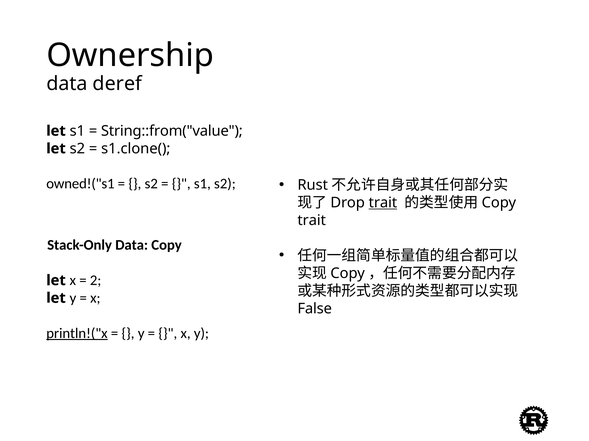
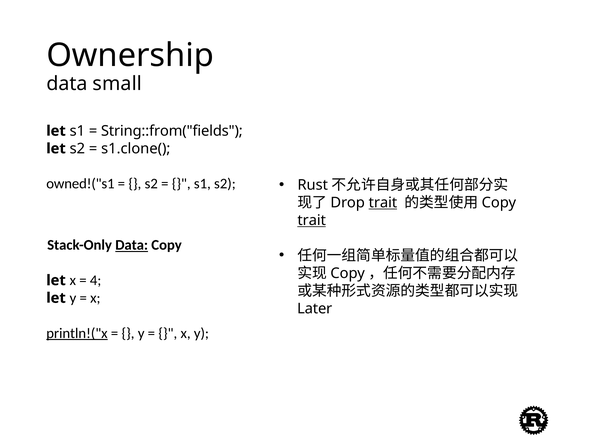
deref: deref -> small
String::from("value: String::from("value -> String::from("fields
trait at (312, 221) underline: none -> present
Data at (132, 246) underline: none -> present
2: 2 -> 4
False: False -> Later
